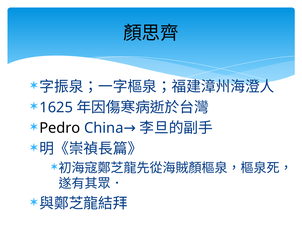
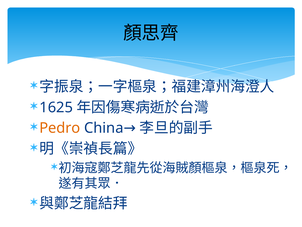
Pedro colour: black -> orange
